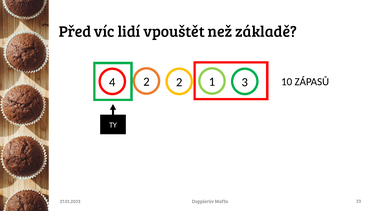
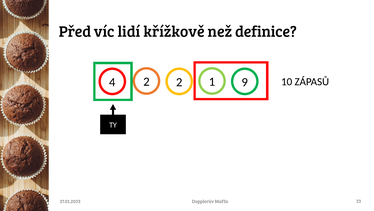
vpouštět: vpouštět -> křížkově
základě: základě -> definice
3: 3 -> 9
